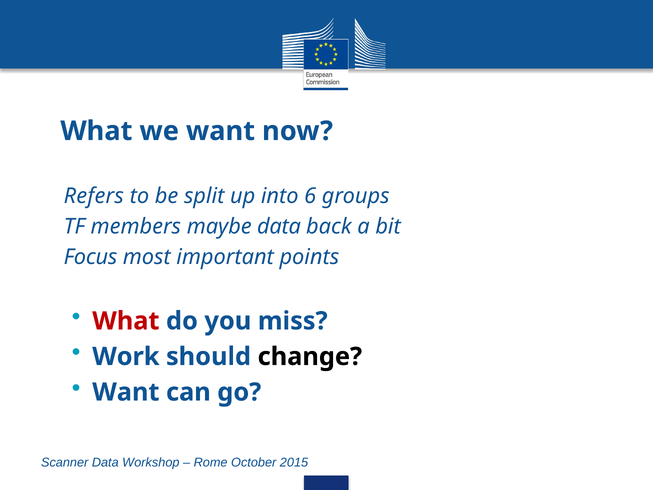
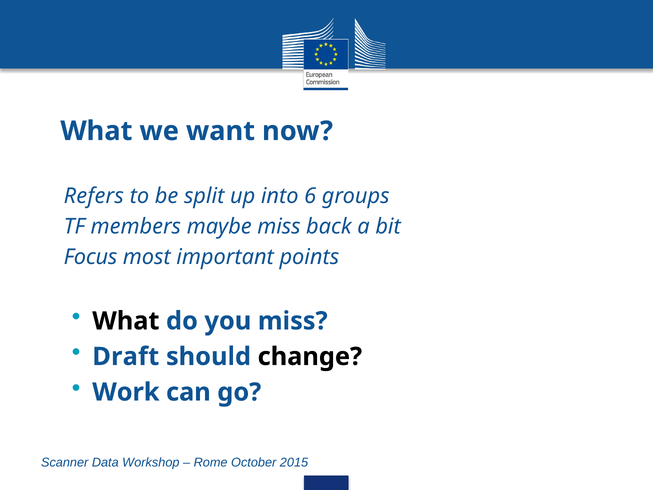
maybe data: data -> miss
What at (126, 321) colour: red -> black
Work: Work -> Draft
Want at (126, 392): Want -> Work
